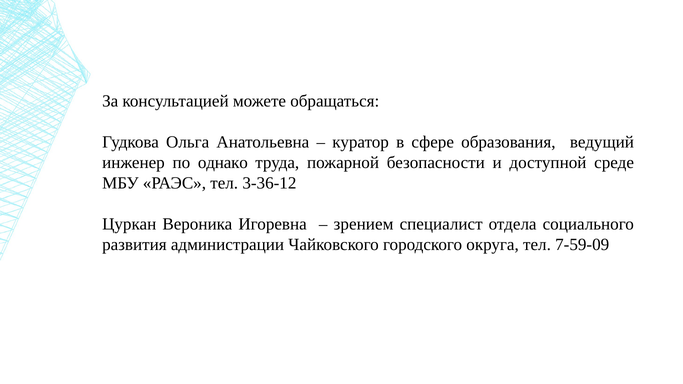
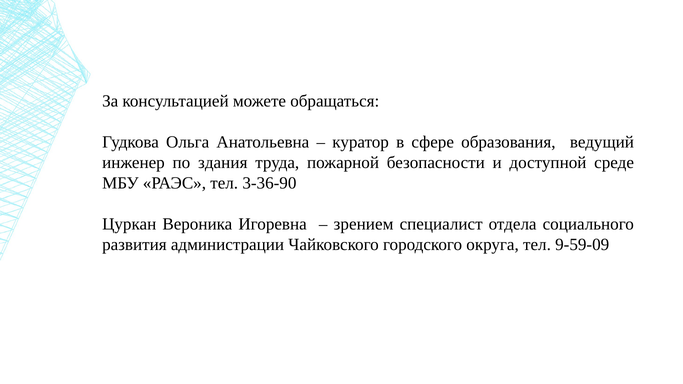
однако: однако -> здания
3-36-12: 3-36-12 -> 3-36-90
7-59-09: 7-59-09 -> 9-59-09
